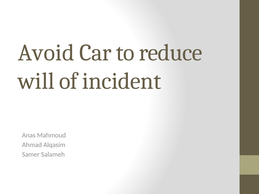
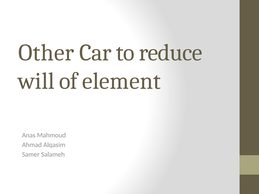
Avoid: Avoid -> Other
incident: incident -> element
